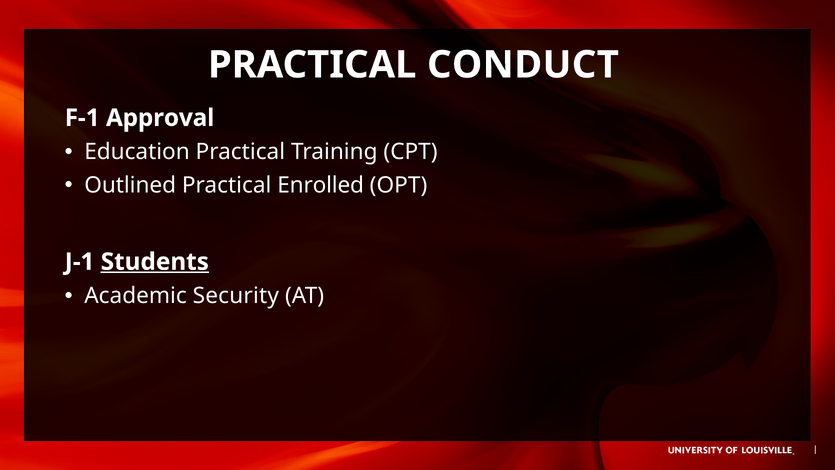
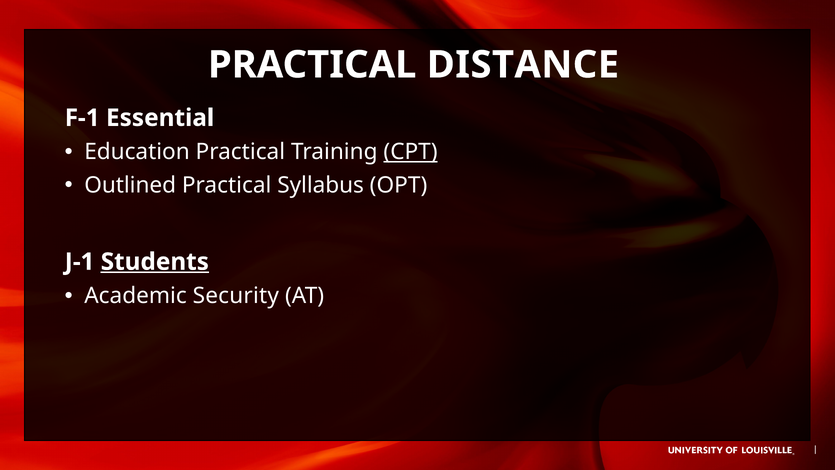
CONDUCT: CONDUCT -> DISTANCE
Approval: Approval -> Essential
CPT underline: none -> present
Enrolled: Enrolled -> Syllabus
